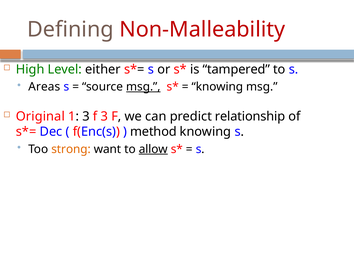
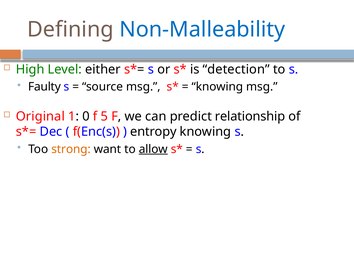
Non-Malleability colour: red -> blue
tampered: tampered -> detection
Areas: Areas -> Faulty
msg at (143, 87) underline: present -> none
1 3: 3 -> 0
f 3: 3 -> 5
method: method -> entropy
